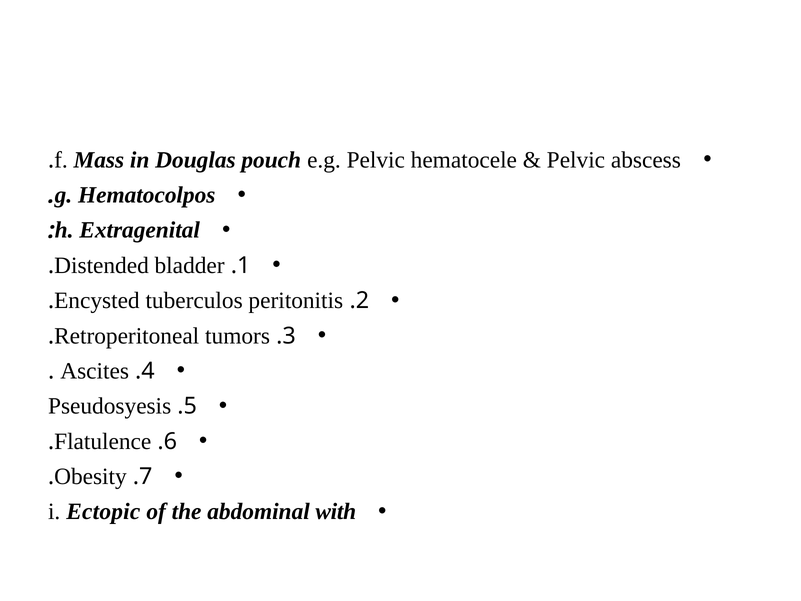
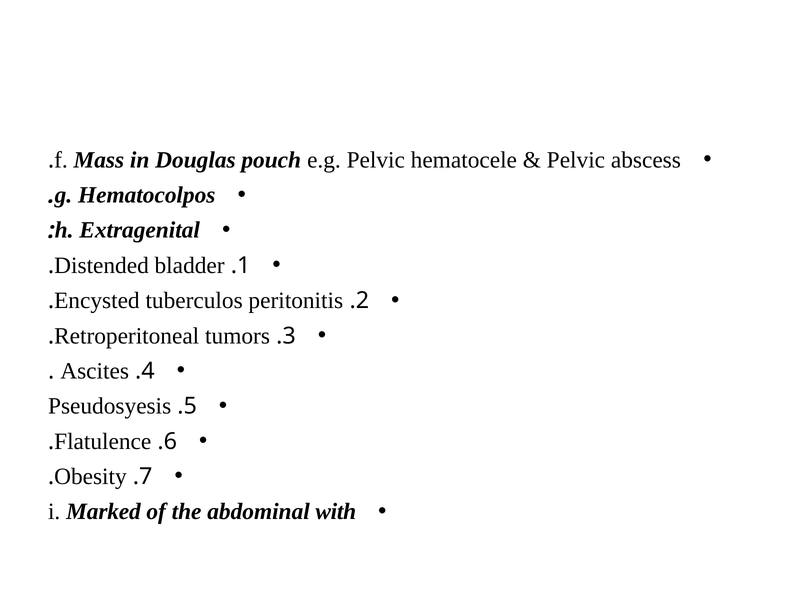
Ectopic: Ectopic -> Marked
